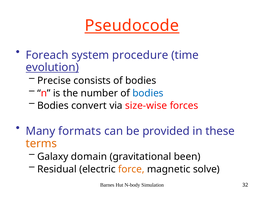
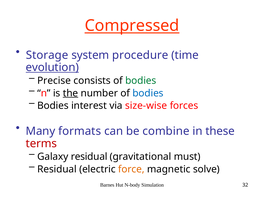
Pseudocode: Pseudocode -> Compressed
Foreach: Foreach -> Storage
bodies at (141, 81) colour: black -> green
the underline: none -> present
convert: convert -> interest
provided: provided -> combine
terms colour: orange -> red
Galaxy domain: domain -> residual
been: been -> must
